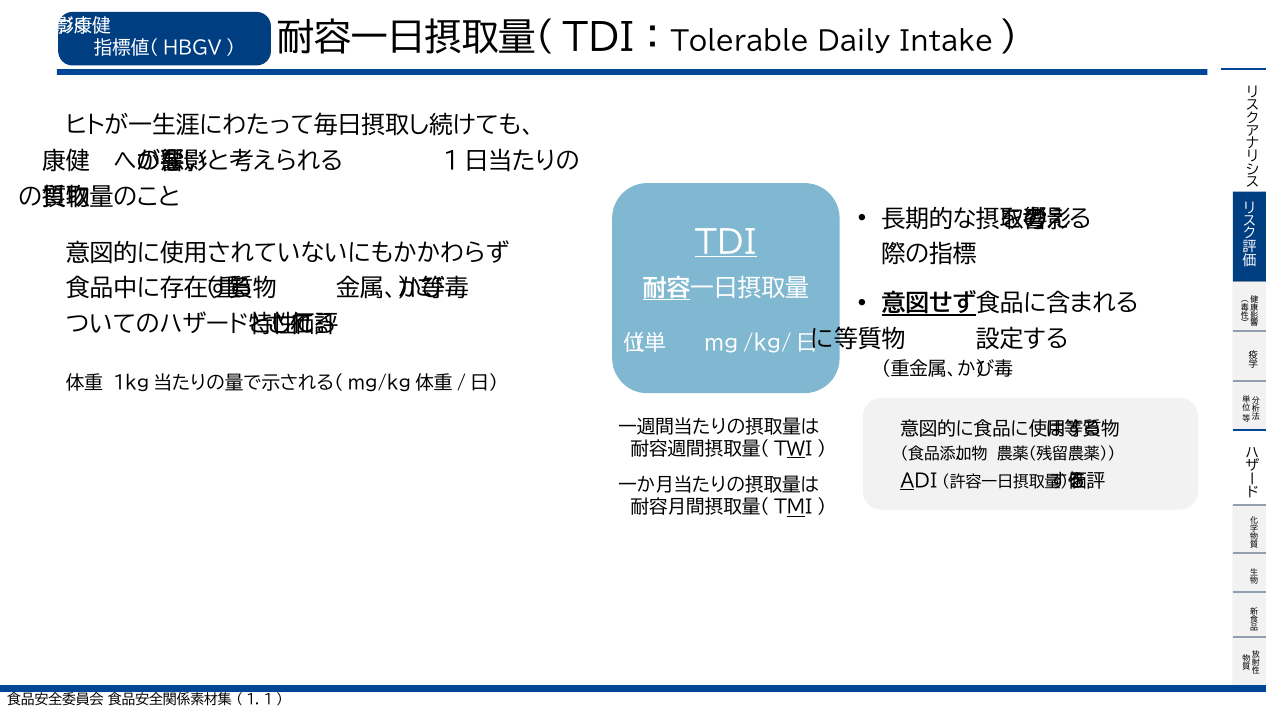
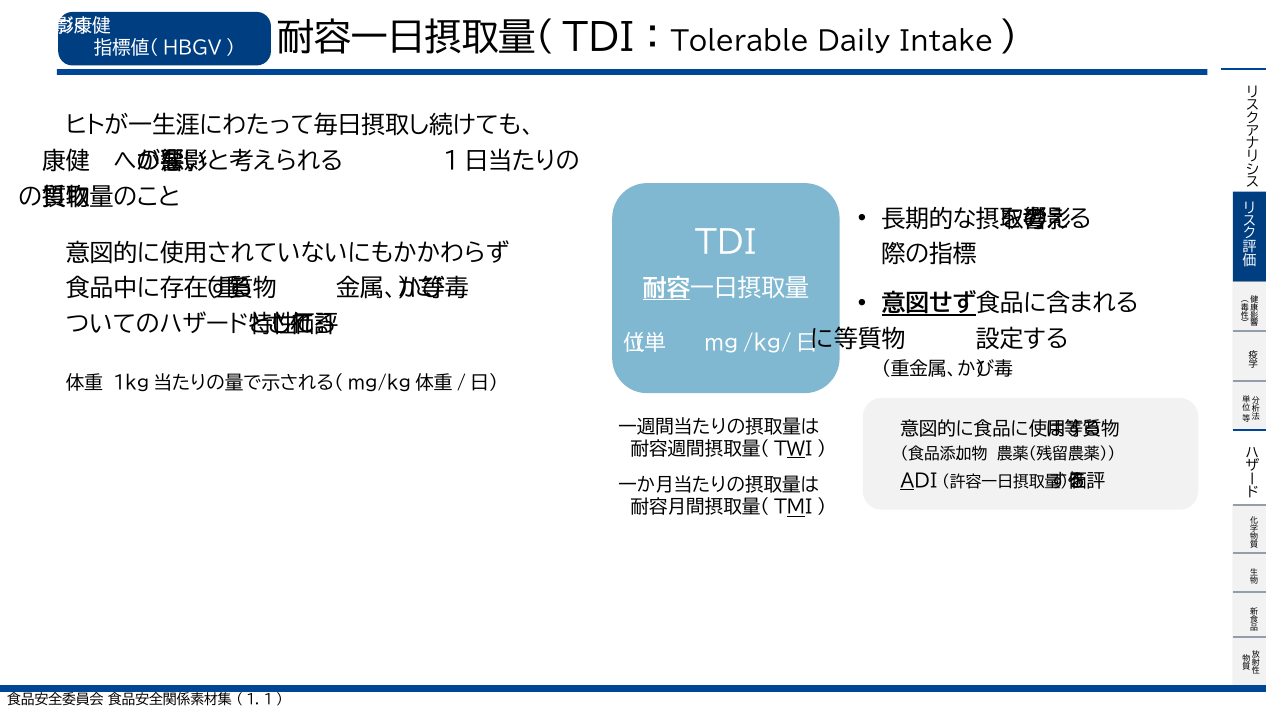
TDI underline: present -> none
